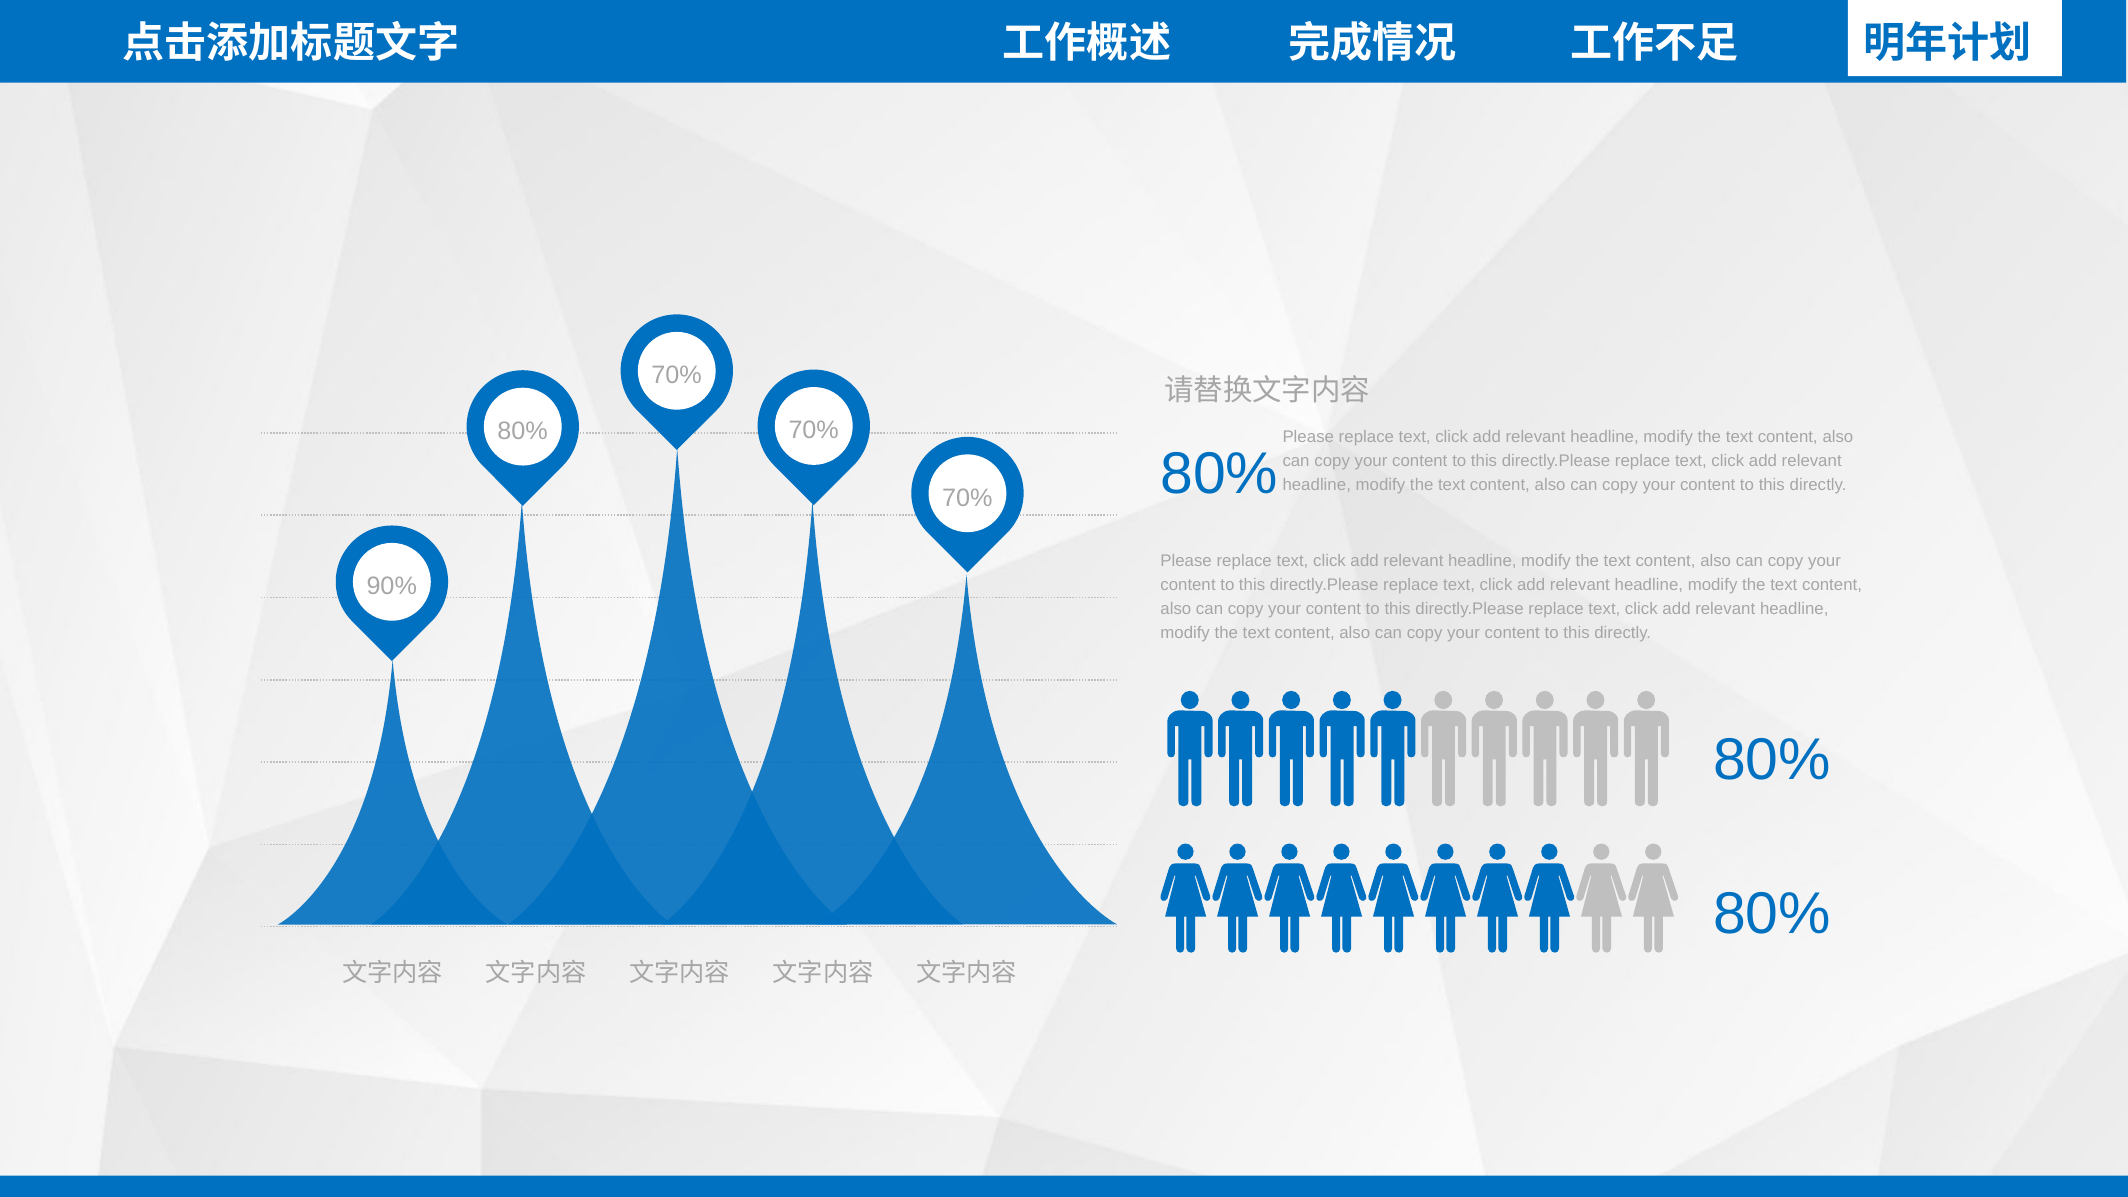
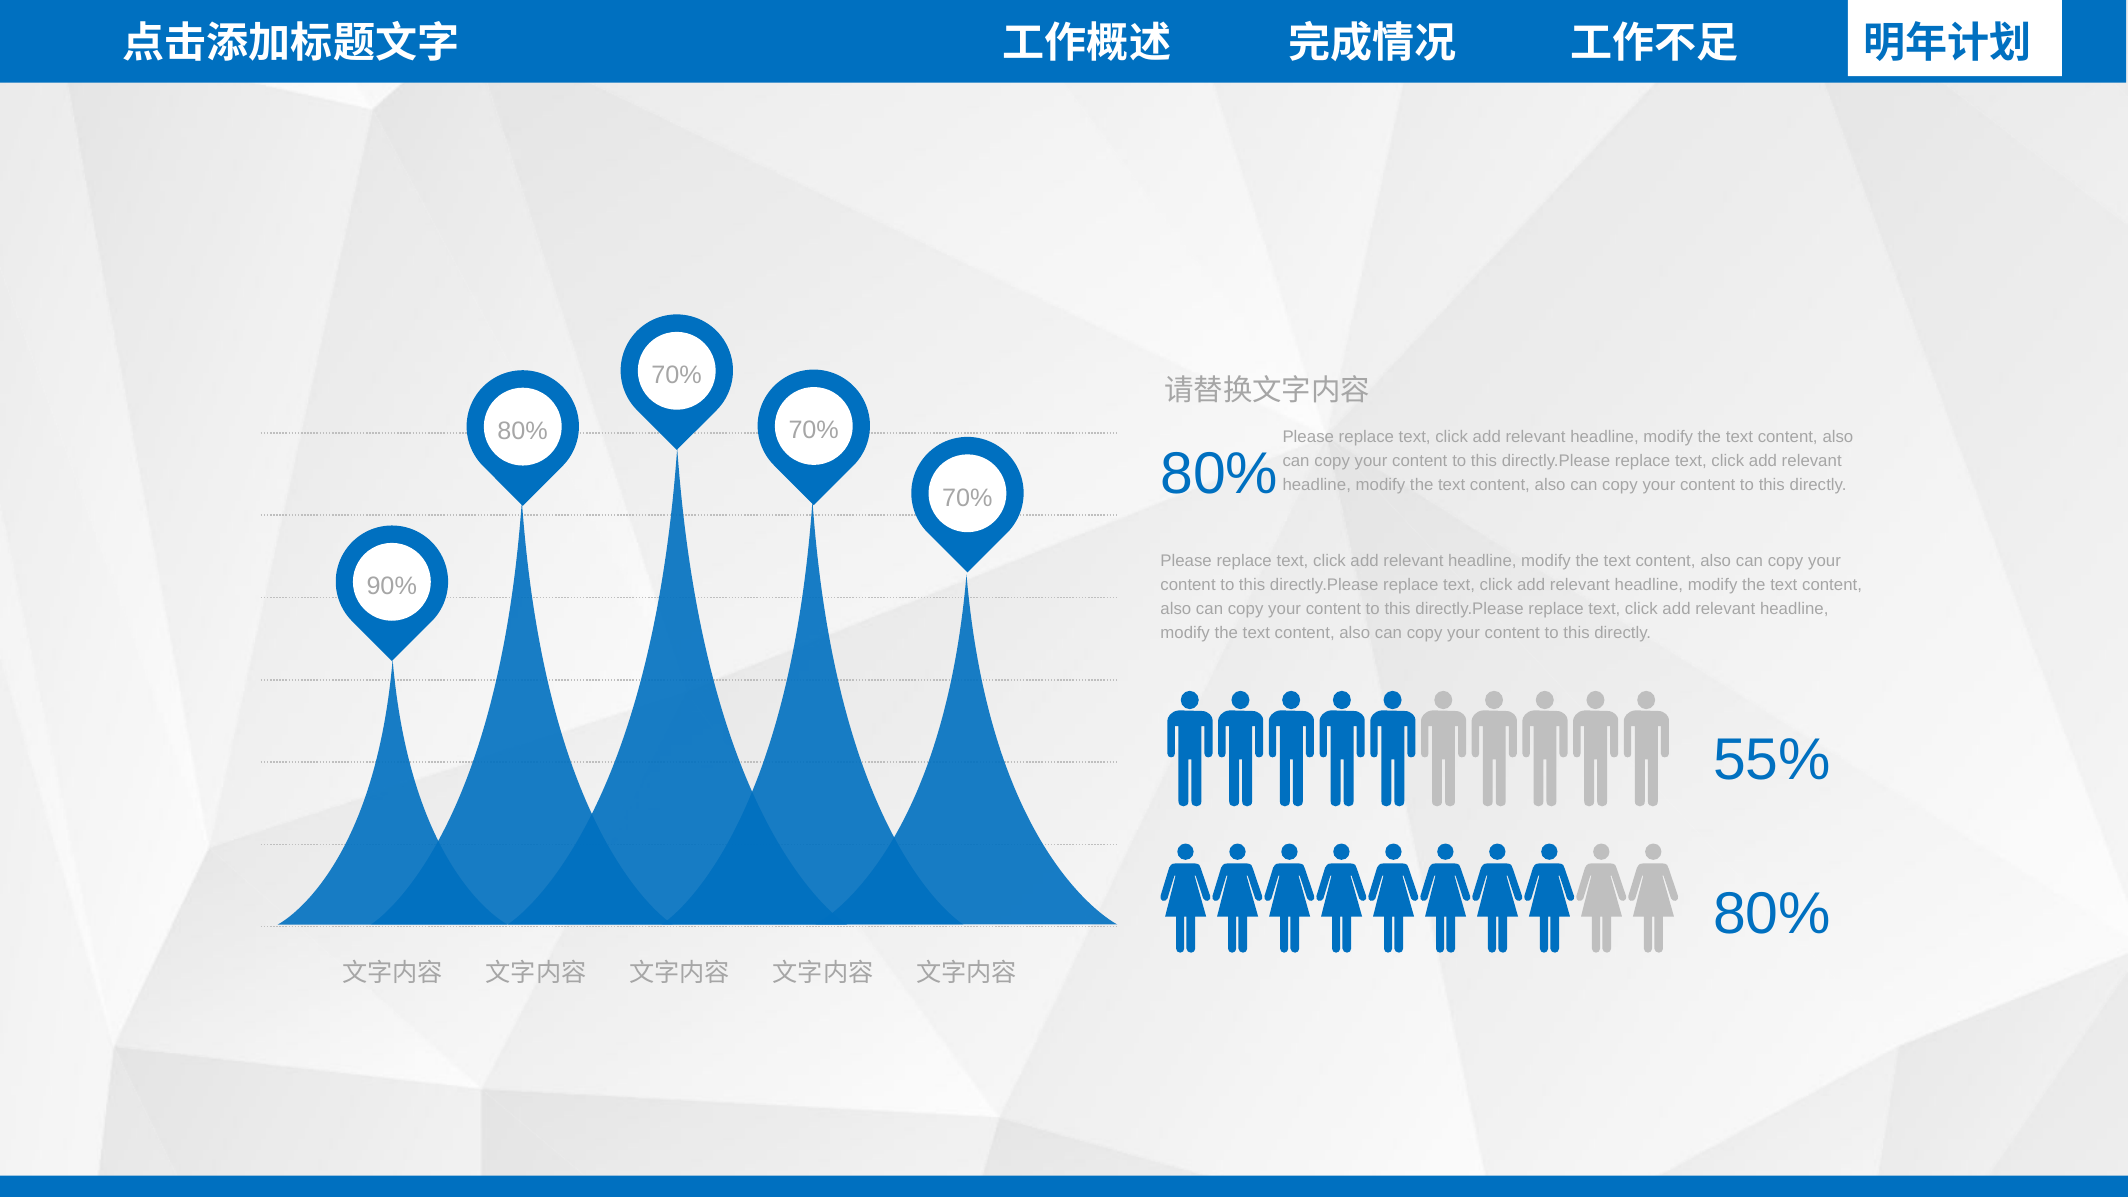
80% at (1772, 760): 80% -> 55%
